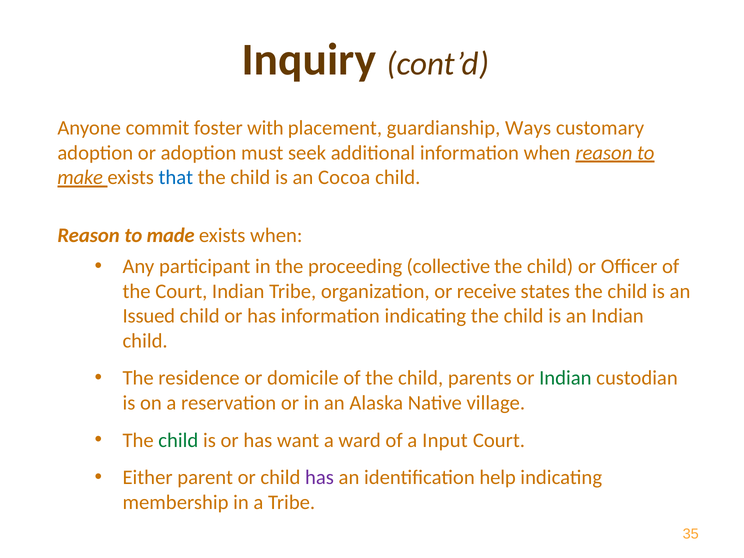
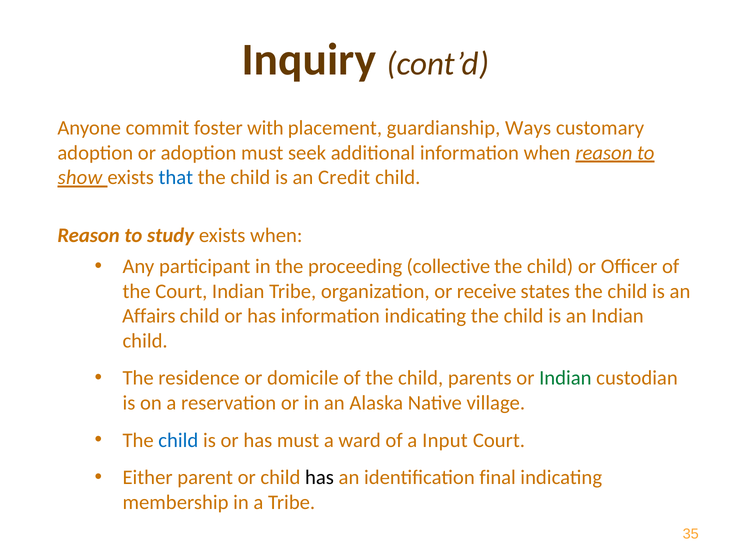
make: make -> show
Cocoa: Cocoa -> Credit
made: made -> study
Issued: Issued -> Affairs
child at (178, 440) colour: green -> blue
has want: want -> must
has at (319, 477) colour: purple -> black
help: help -> final
